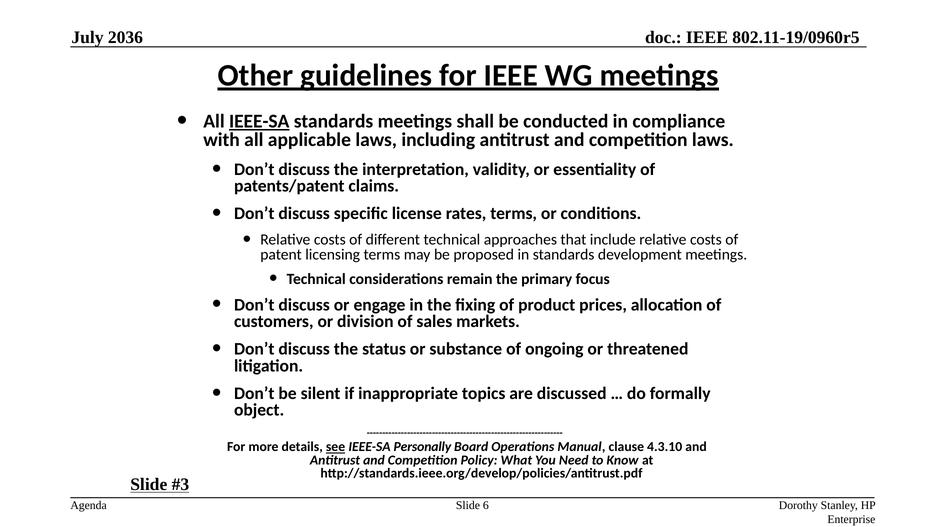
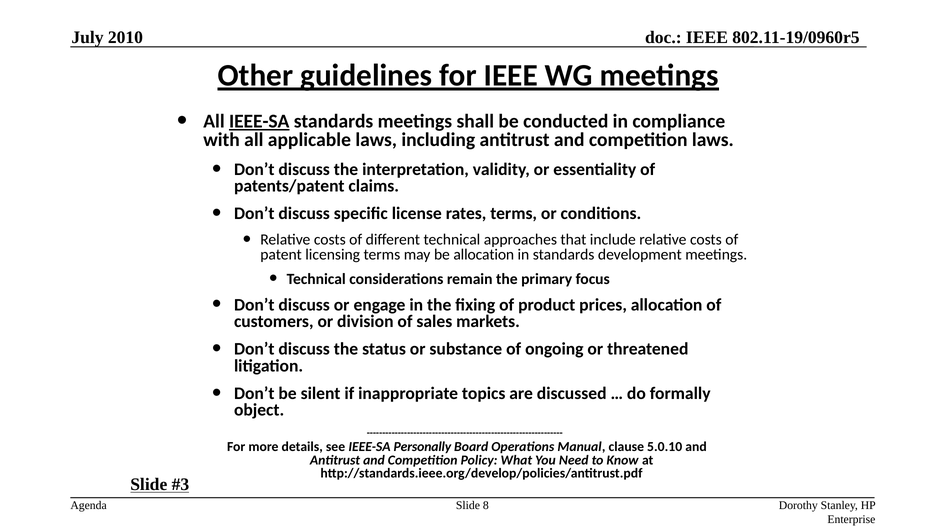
2036: 2036 -> 2010
be proposed: proposed -> allocation
see underline: present -> none
4.3.10: 4.3.10 -> 5.0.10
6: 6 -> 8
